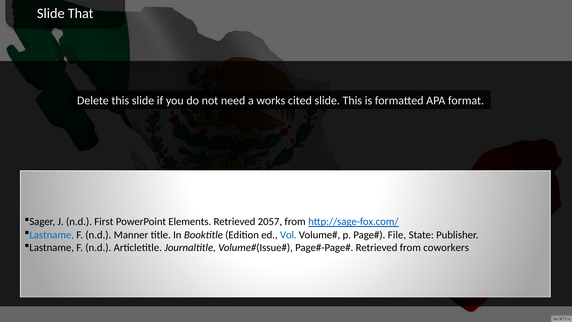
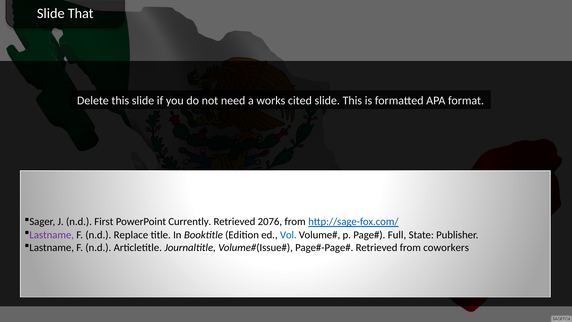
Elements: Elements -> Currently
2057: 2057 -> 2076
Lastname at (52, 235) colour: blue -> purple
Manner: Manner -> Replace
File: File -> Full
